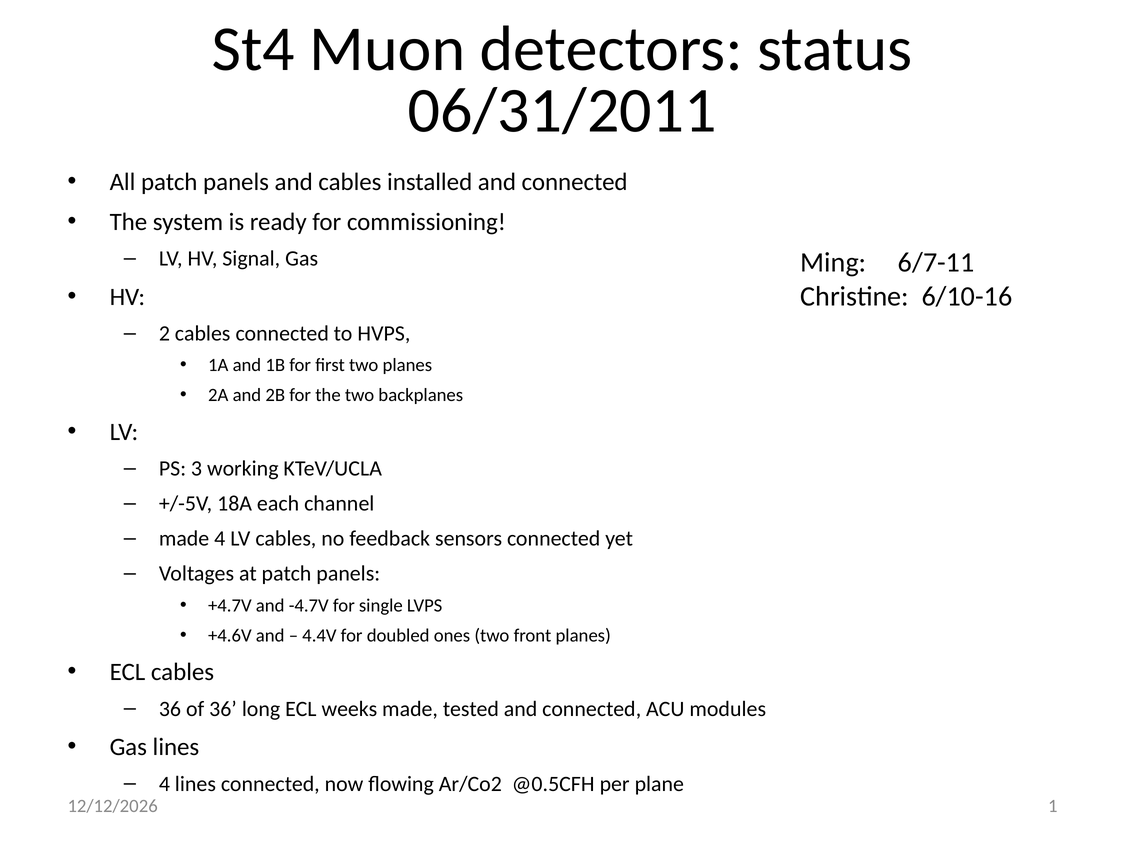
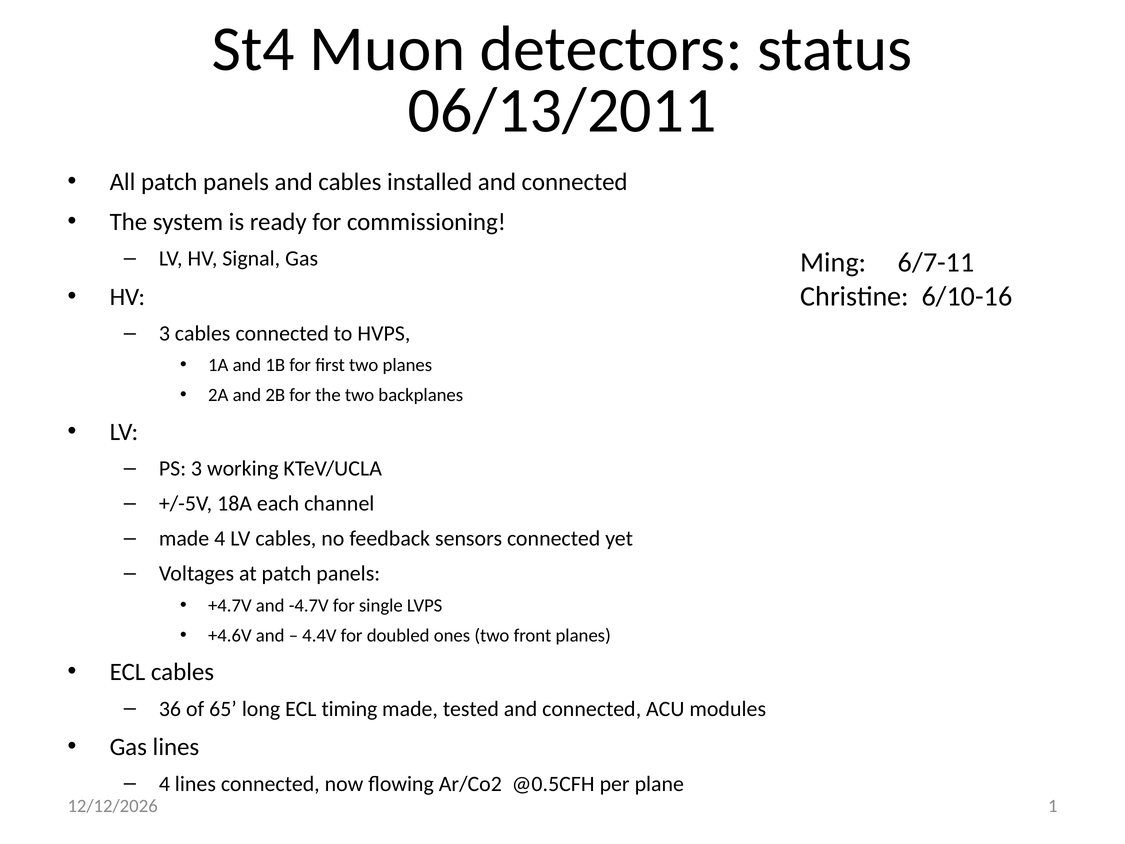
06/31/2011: 06/31/2011 -> 06/13/2011
2 at (164, 333): 2 -> 3
of 36: 36 -> 65
weeks: weeks -> timing
